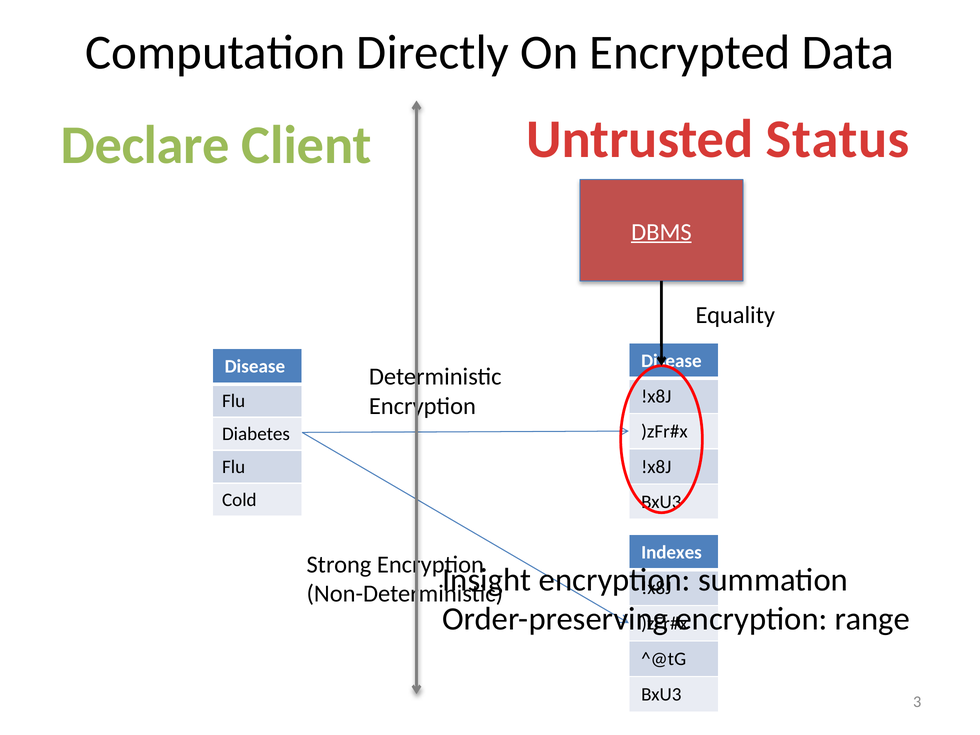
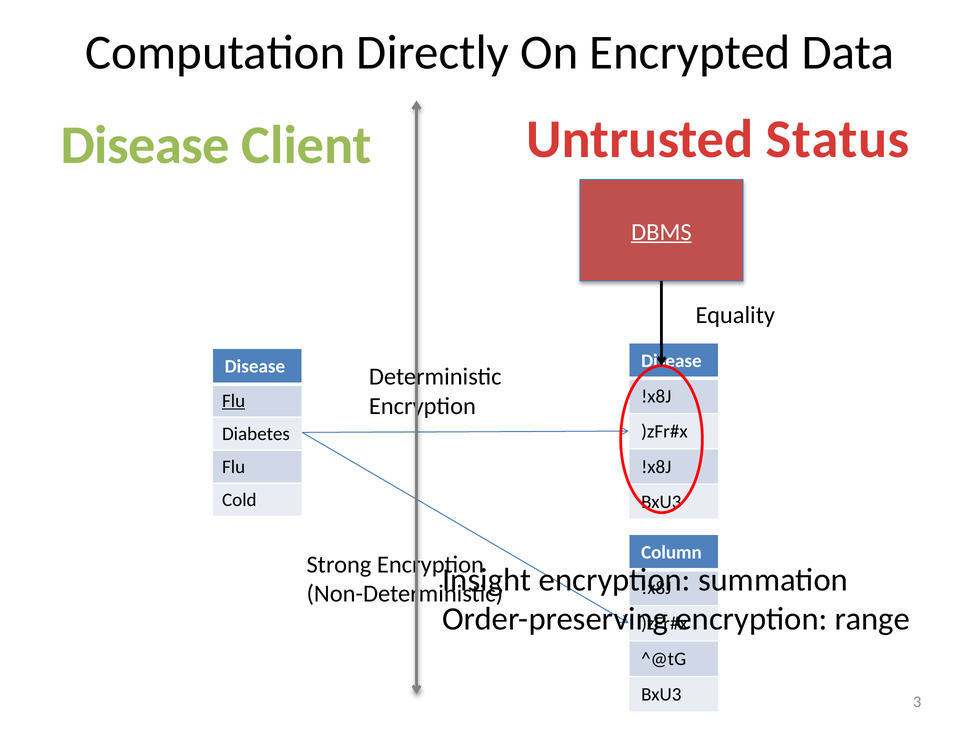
Declare at (145, 145): Declare -> Disease
Flu at (234, 401) underline: none -> present
Indexes: Indexes -> Column
